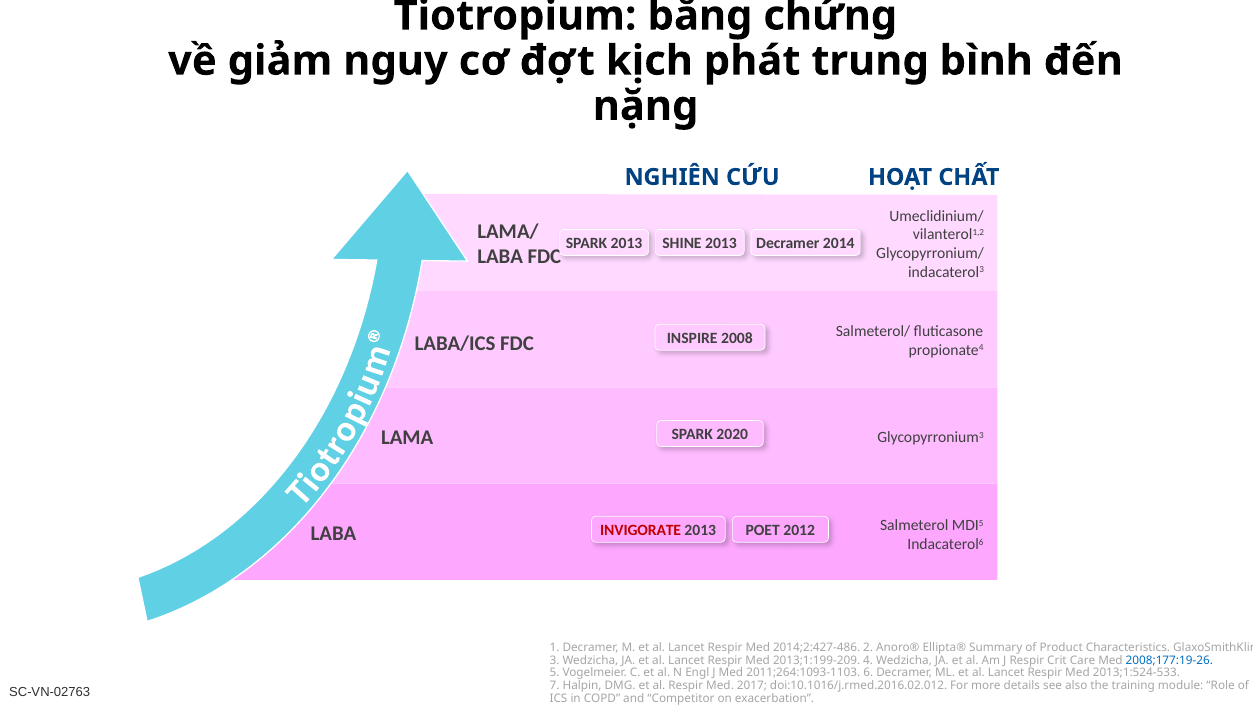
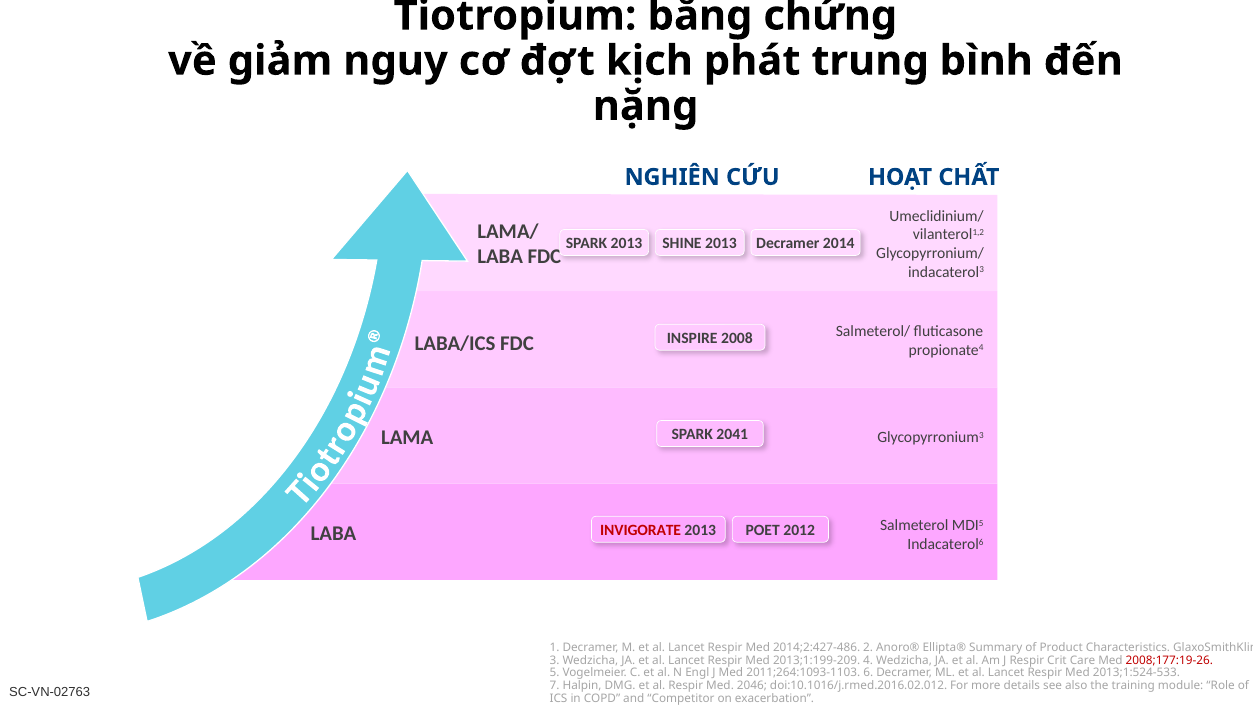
2020: 2020 -> 2041
2008;177:19-26 colour: blue -> red
2017: 2017 -> 2046
